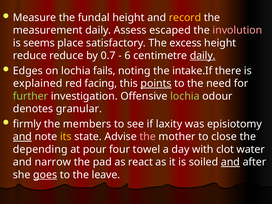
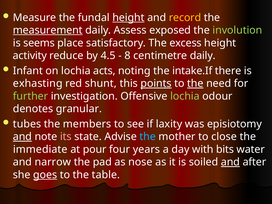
height at (128, 18) underline: none -> present
measurement underline: none -> present
escaped: escaped -> exposed
involution colour: pink -> light green
reduce at (30, 56): reduce -> activity
0.7: 0.7 -> 4.5
6: 6 -> 8
daily at (203, 56) underline: present -> none
Edges: Edges -> Infant
fails: fails -> acts
explained: explained -> exhasting
facing: facing -> shunt
the at (195, 83) underline: none -> present
firmly: firmly -> tubes
its colour: yellow -> pink
the at (148, 137) colour: pink -> light blue
depending: depending -> immediate
towel: towel -> years
clot: clot -> bits
react: react -> nose
leave: leave -> table
